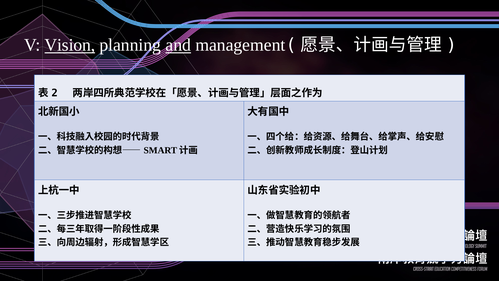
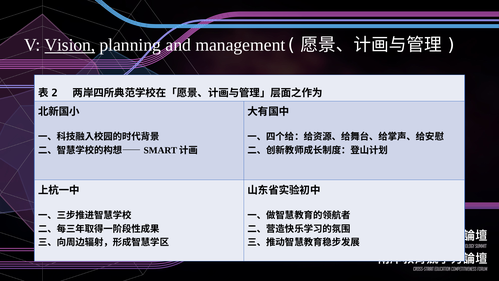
and underline: present -> none
